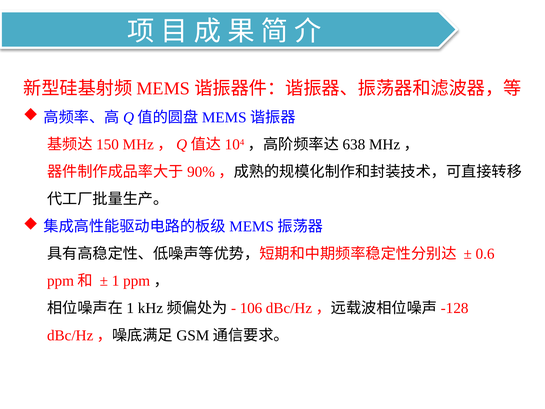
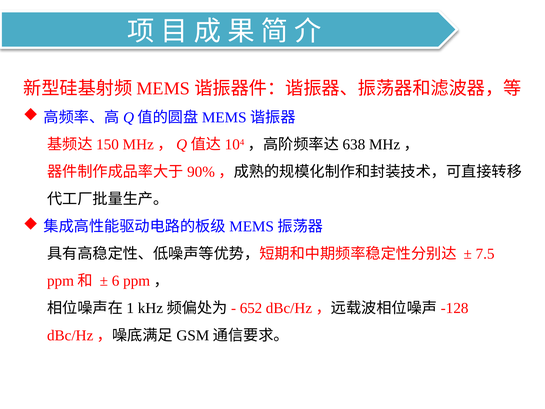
0.6: 0.6 -> 7.5
1: 1 -> 6
106: 106 -> 652
